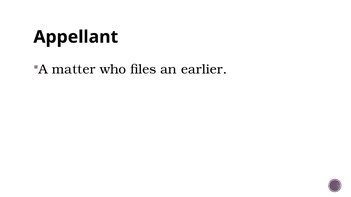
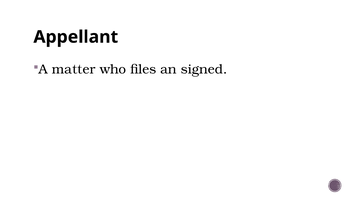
earlier: earlier -> signed
